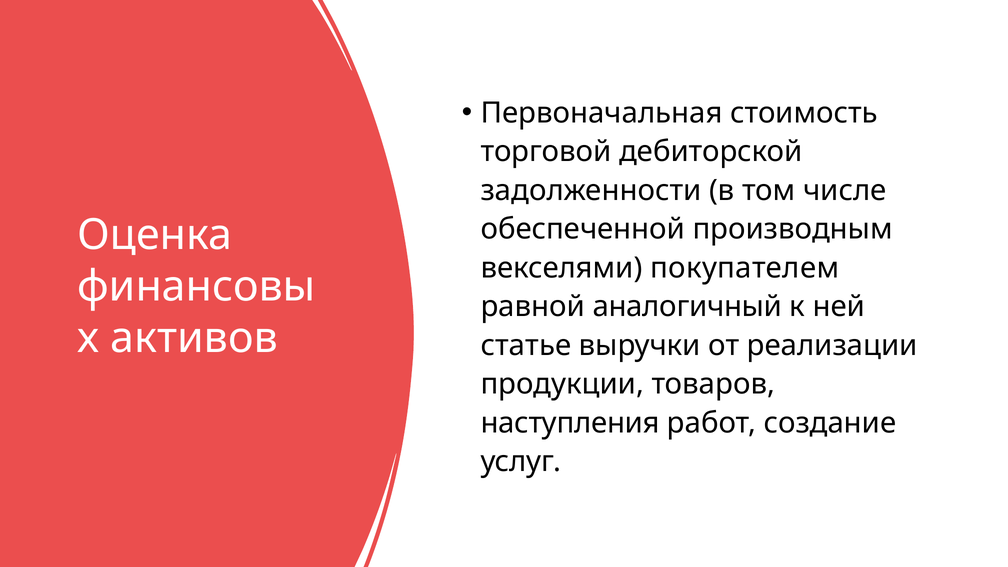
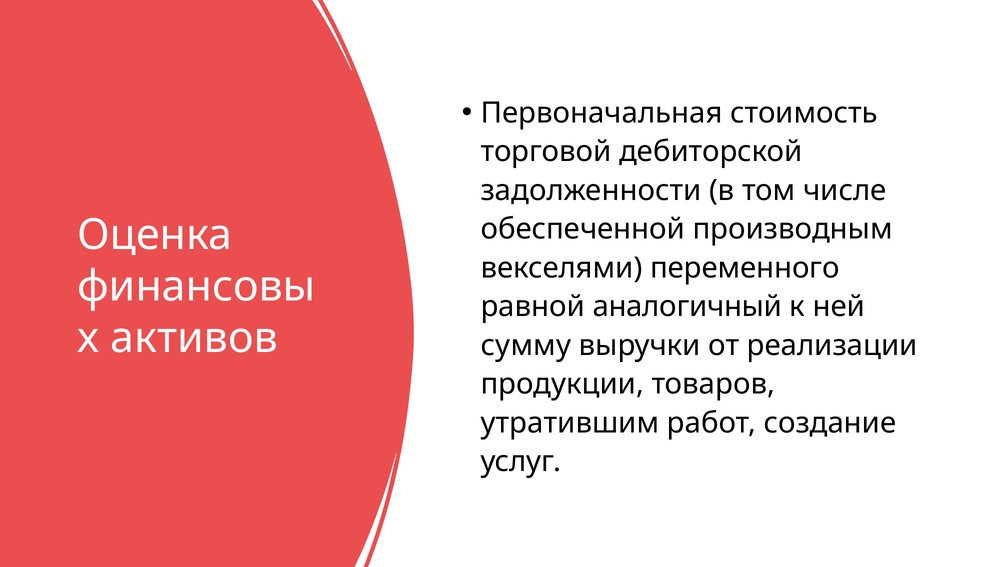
покупателем: покупателем -> переменного
статье: статье -> сумму
наступления: наступления -> утратившим
